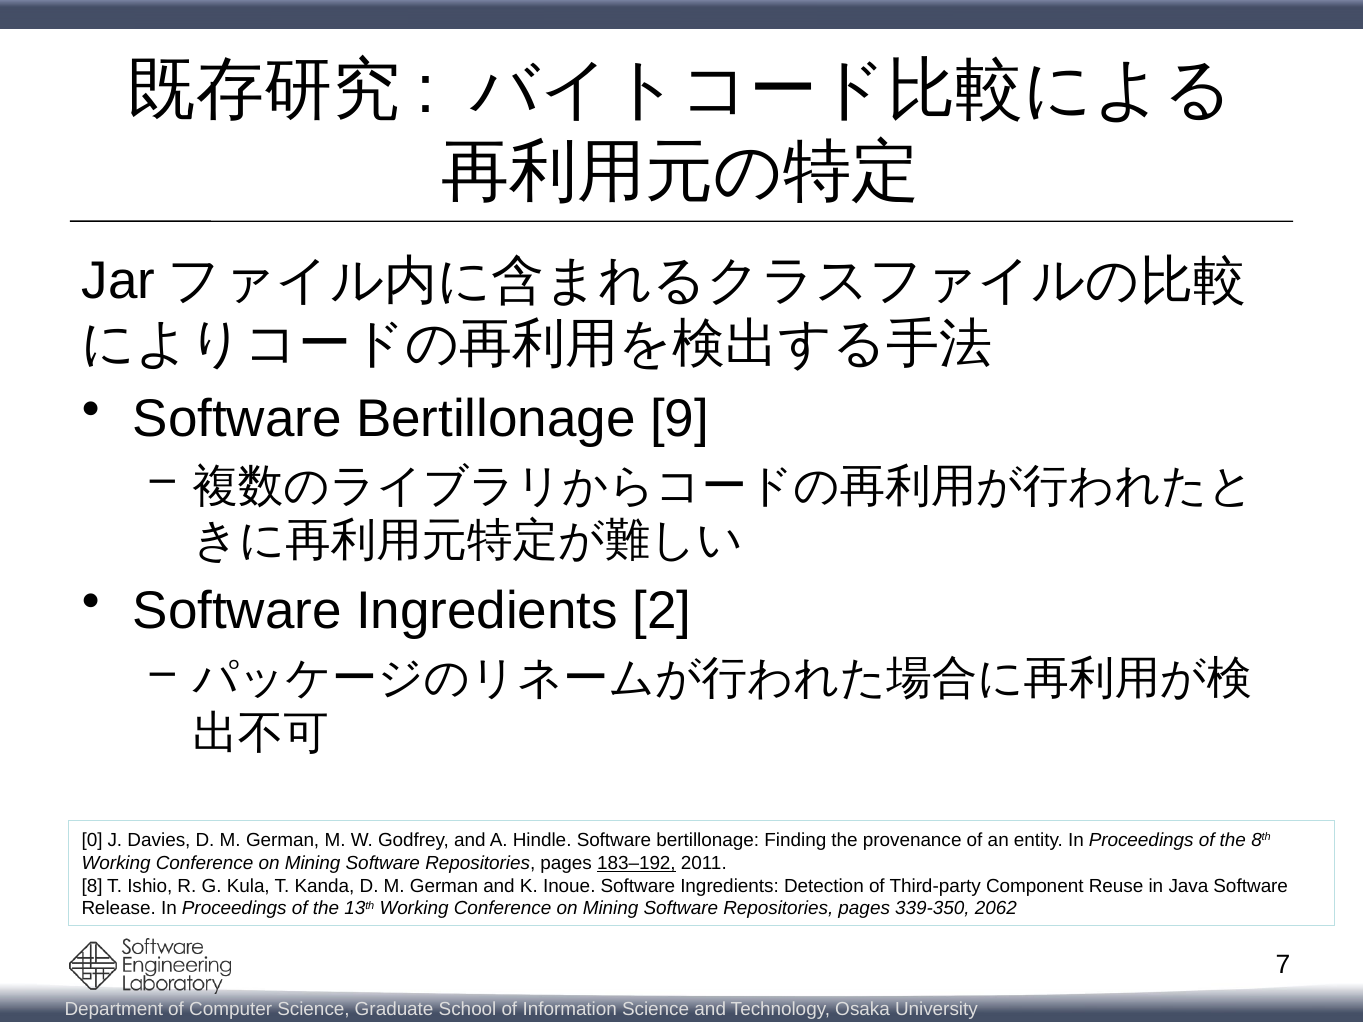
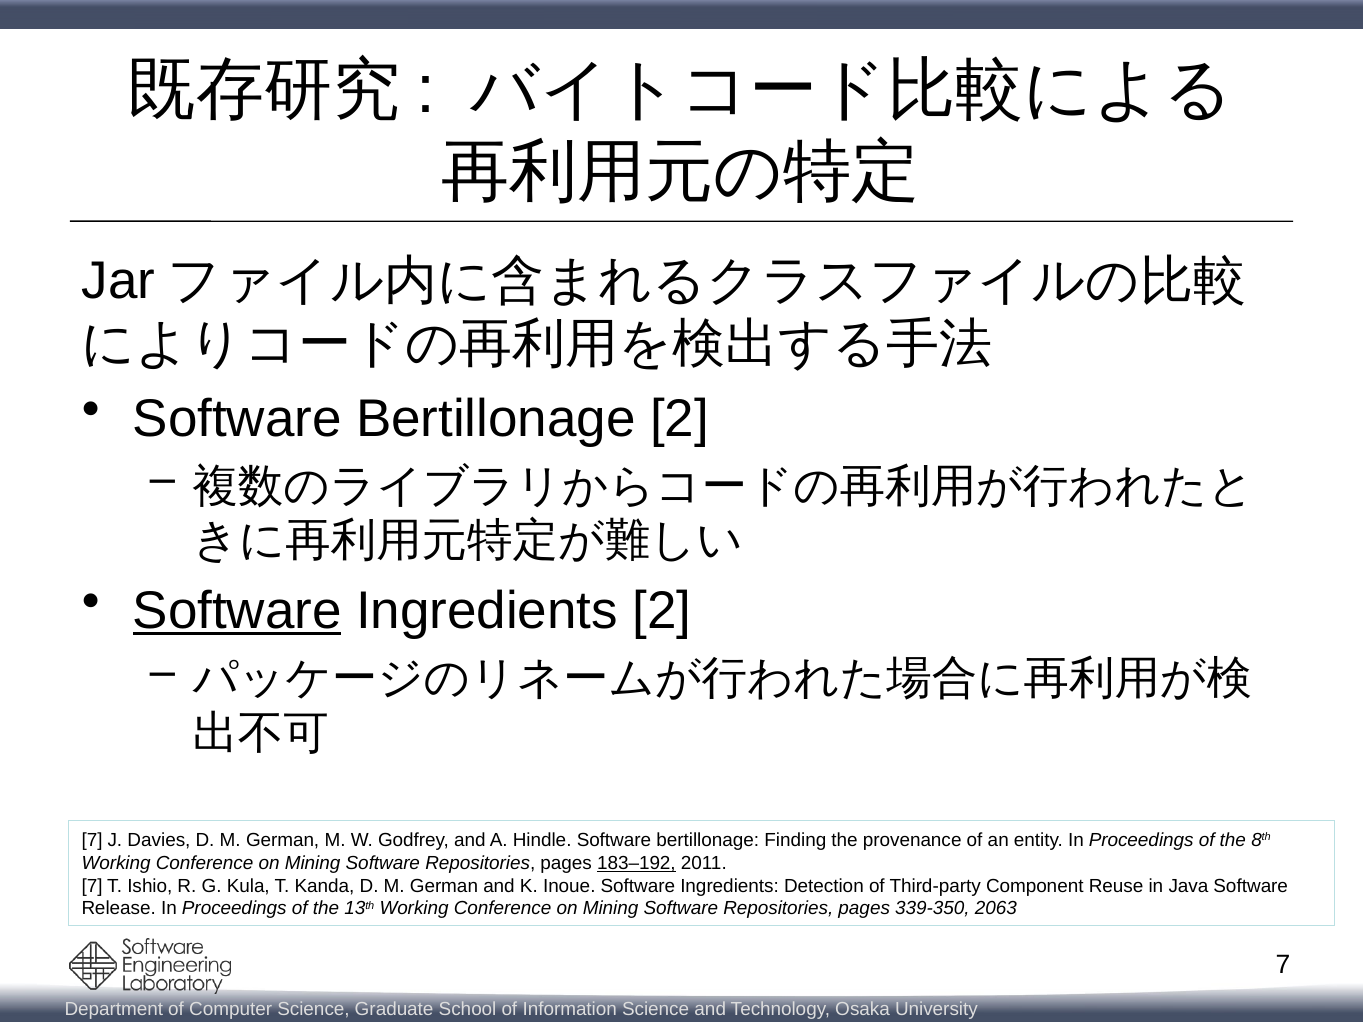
Bertillonage 9: 9 -> 2
Software at (237, 611) underline: none -> present
0 at (92, 841): 0 -> 7
8 at (92, 886): 8 -> 7
2062: 2062 -> 2063
